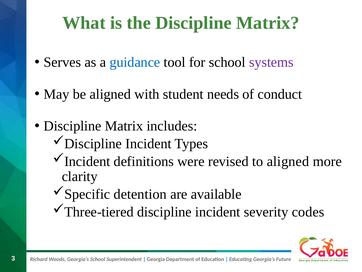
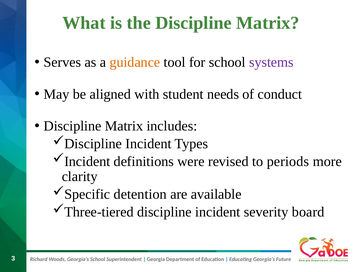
guidance colour: blue -> orange
to aligned: aligned -> periods
codes: codes -> board
